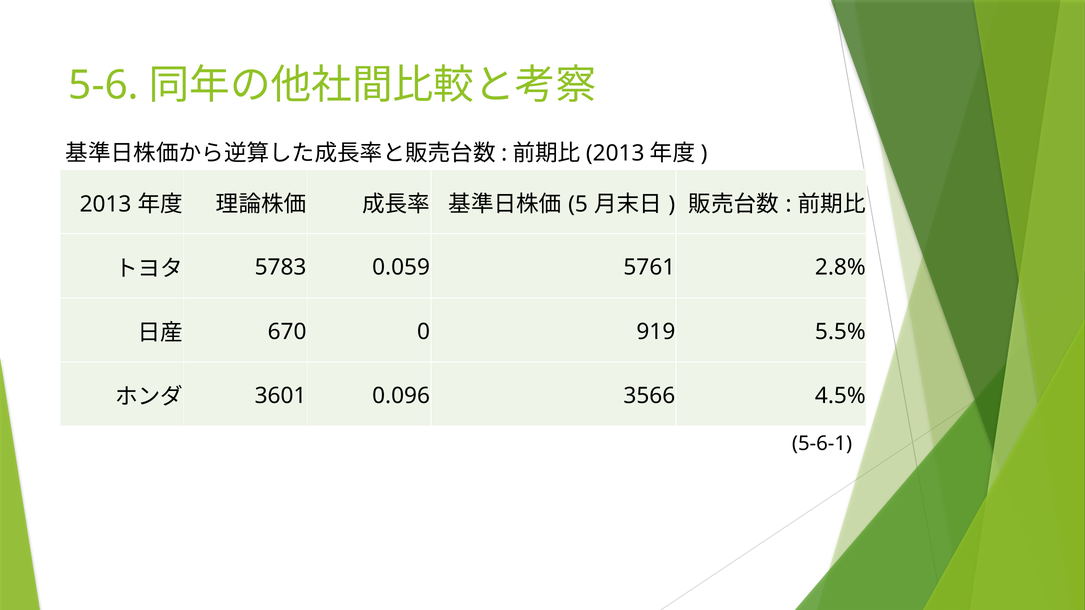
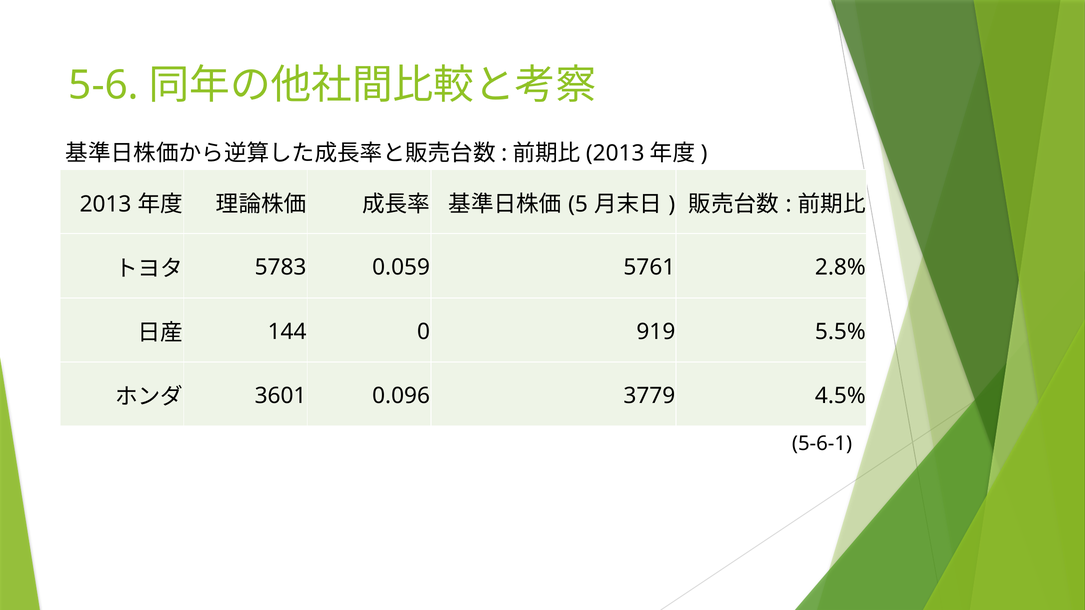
670: 670 -> 144
3566: 3566 -> 3779
